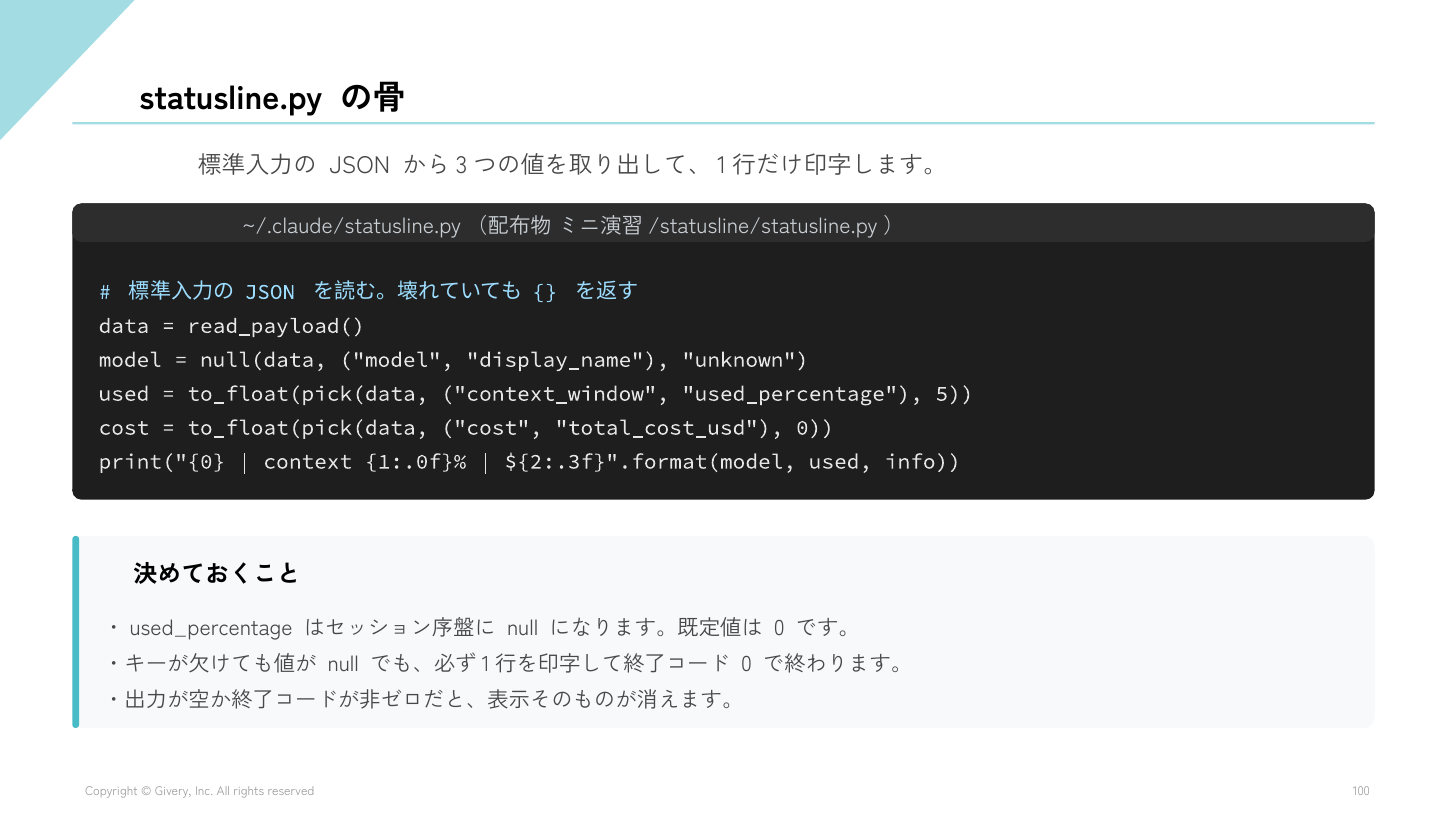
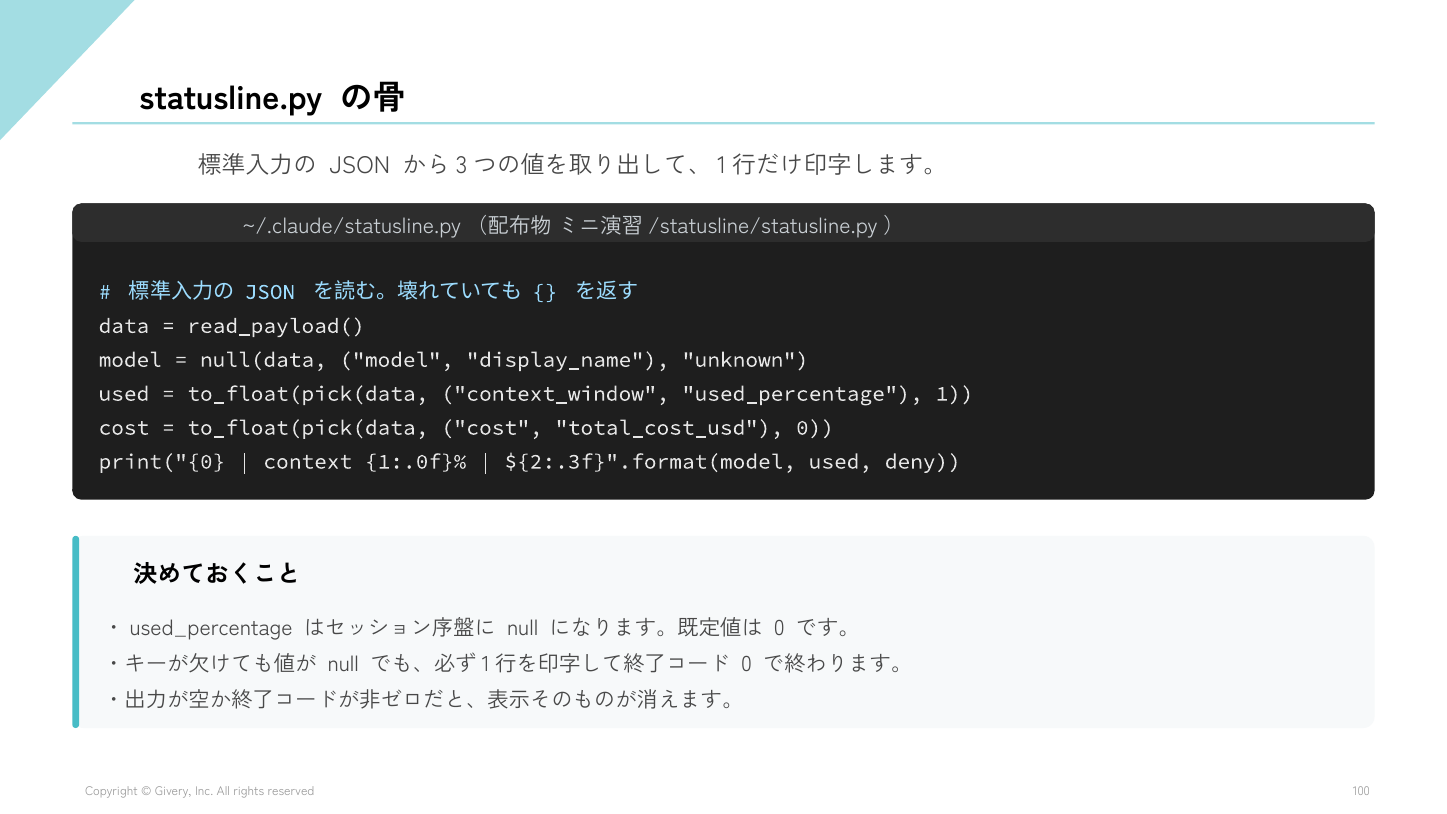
5: 5 -> 1
info: info -> deny
